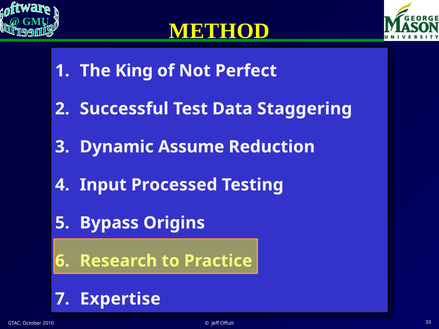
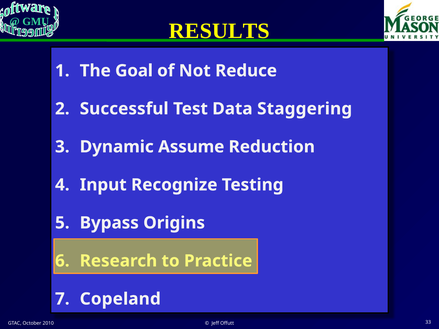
METHOD: METHOD -> RESULTS
King: King -> Goal
Perfect: Perfect -> Reduce
Processed: Processed -> Recognize
Expertise: Expertise -> Copeland
